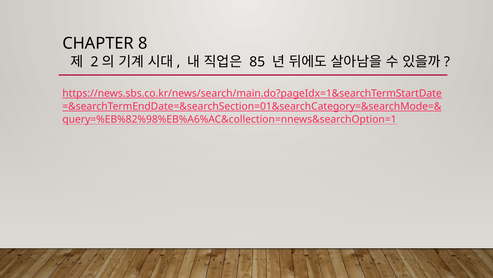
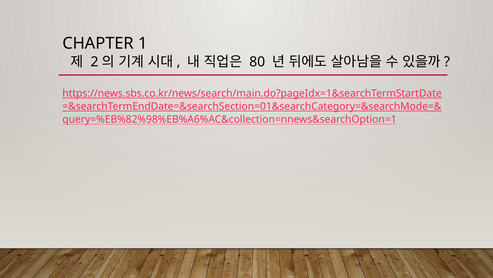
8: 8 -> 1
85: 85 -> 80
